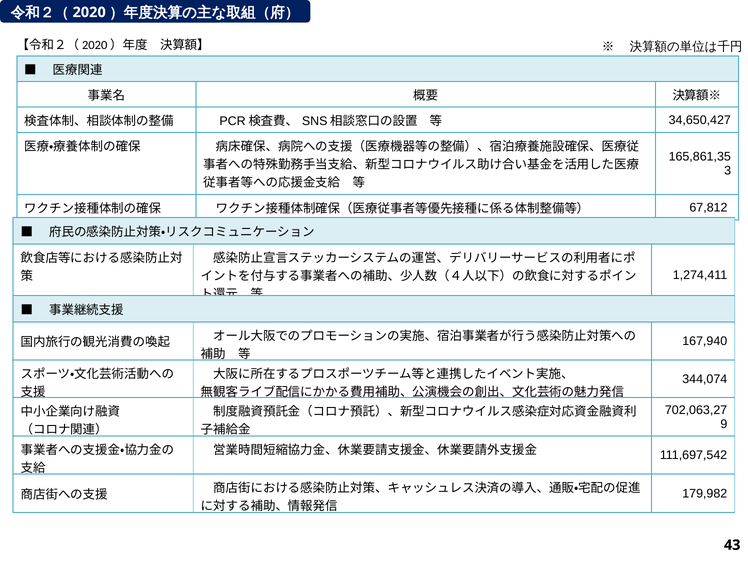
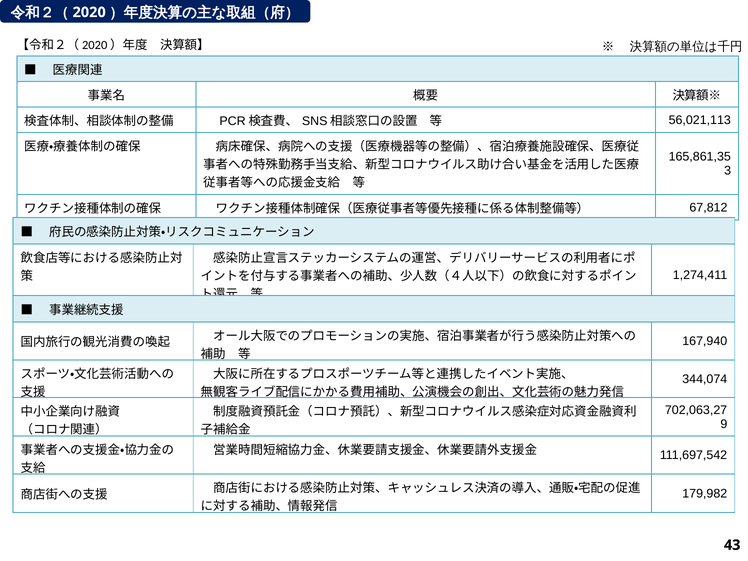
34,650,427: 34,650,427 -> 56,021,113
